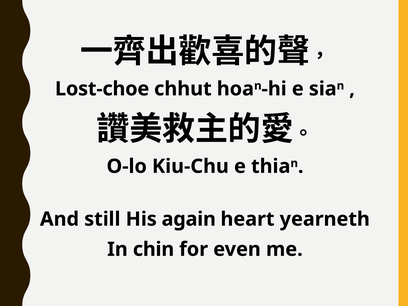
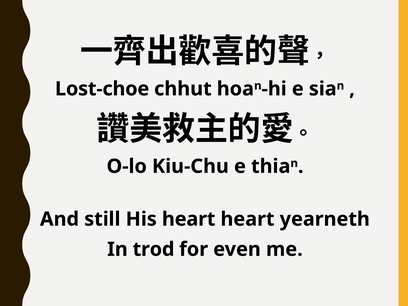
His again: again -> heart
chin: chin -> trod
